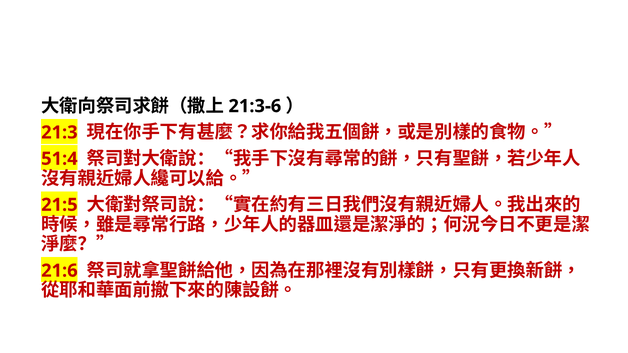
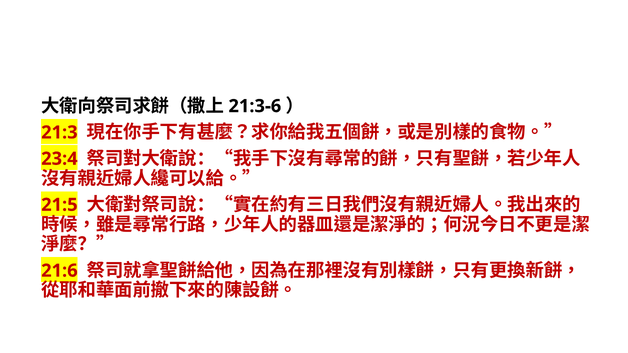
51:4: 51:4 -> 23:4
